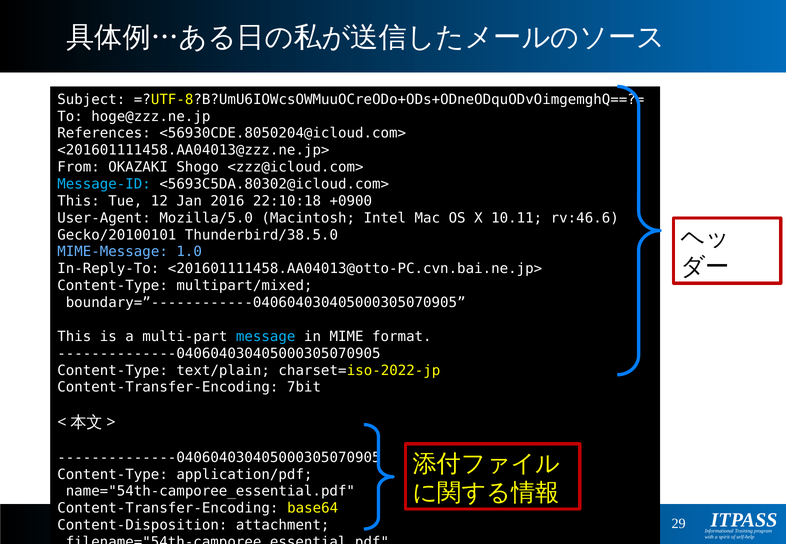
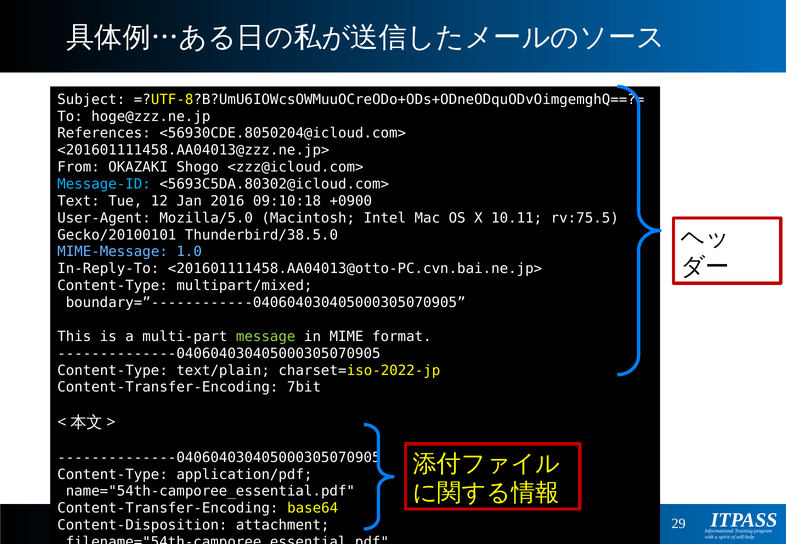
This at (79, 201): This -> Text
22:10:18: 22:10:18 -> 09:10:18
rv:46.6: rv:46.6 -> rv:75.5
message colour: light blue -> light green
